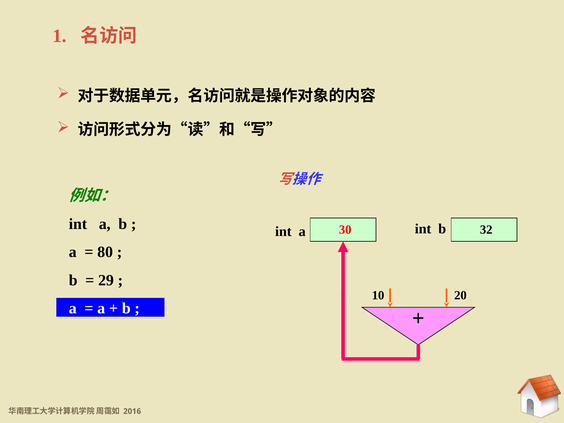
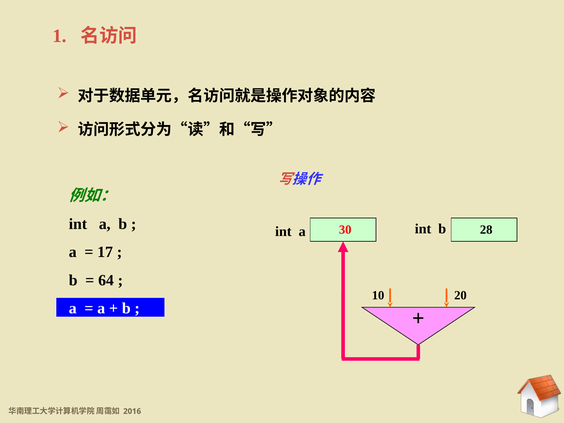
32: 32 -> 28
80: 80 -> 17
29: 29 -> 64
